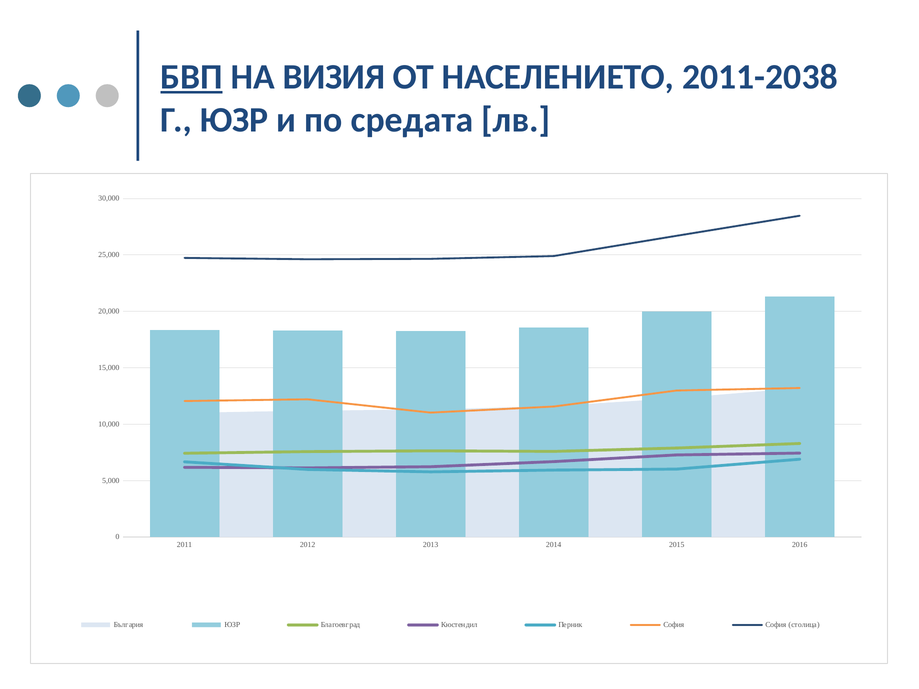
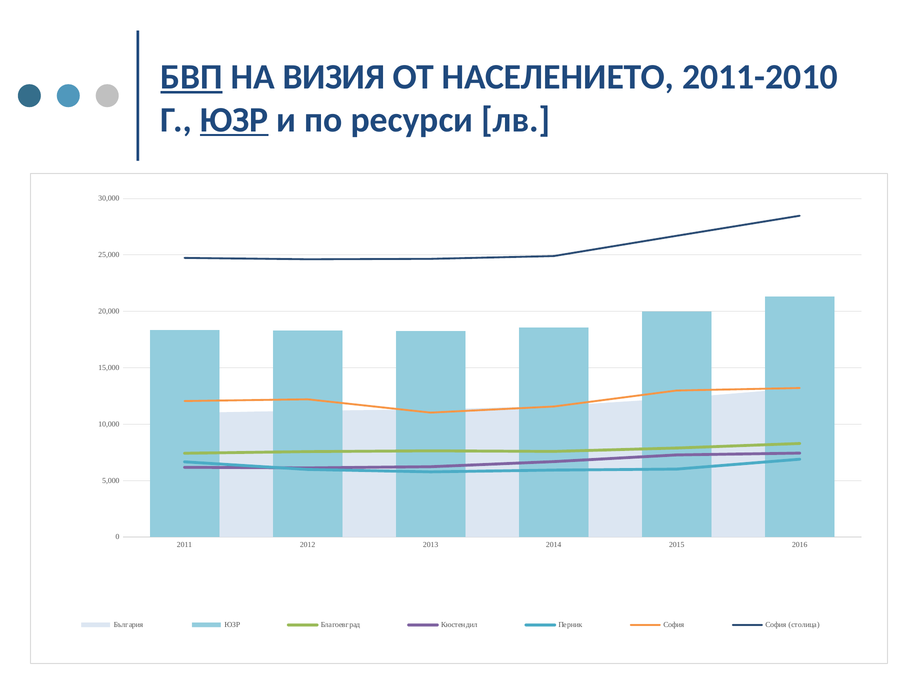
2011-2038: 2011-2038 -> 2011-2010
ЮЗР at (234, 120) underline: none -> present
средата: средата -> ресурси
